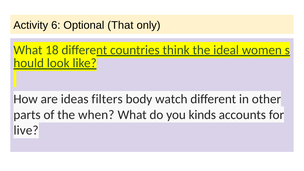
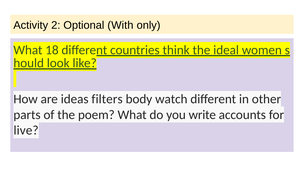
6: 6 -> 2
That: That -> With
when: when -> poem
kinds: kinds -> write
